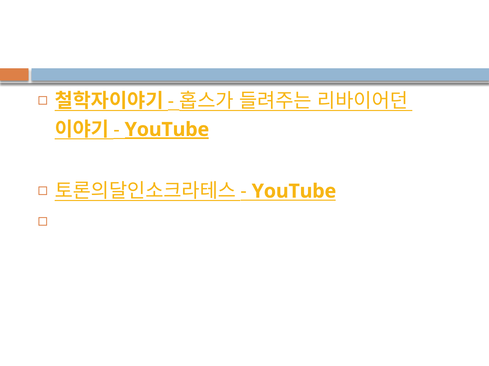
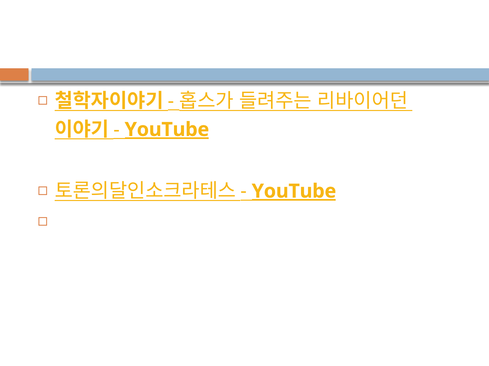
YouTube at (294, 192) underline: none -> present
